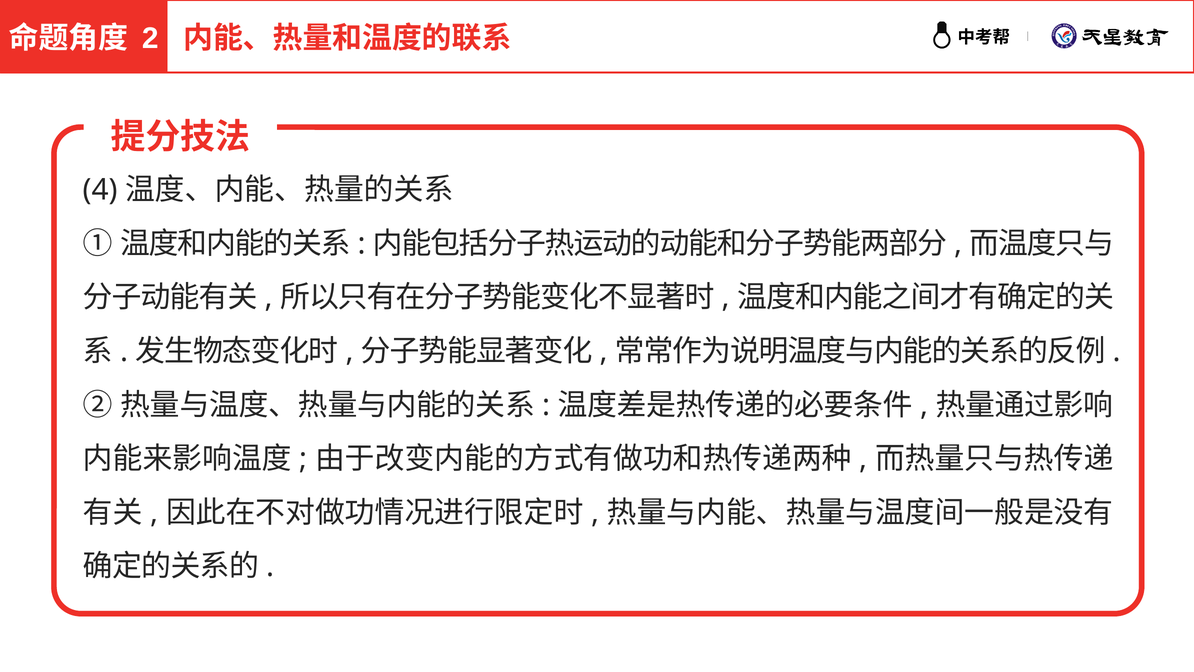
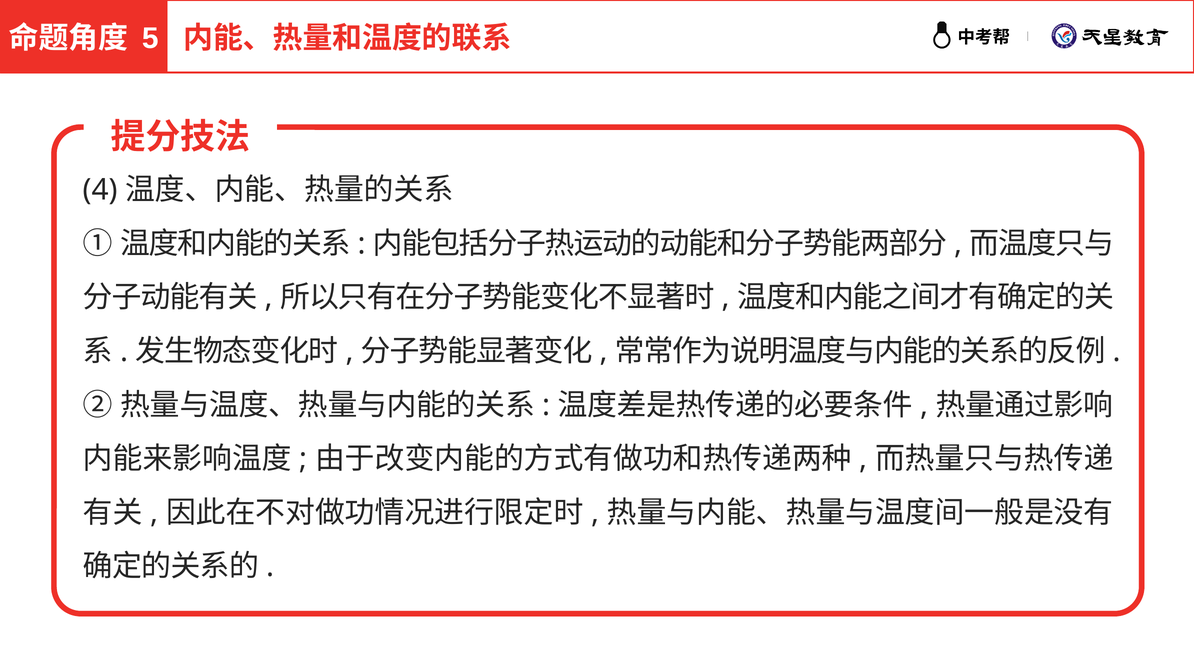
2: 2 -> 5
